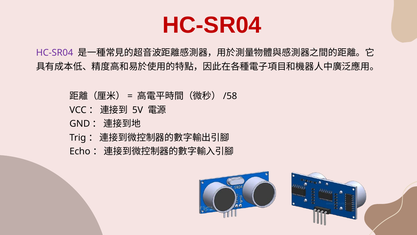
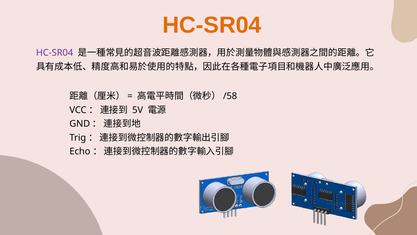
HC-SR04 at (212, 25) colour: red -> orange
